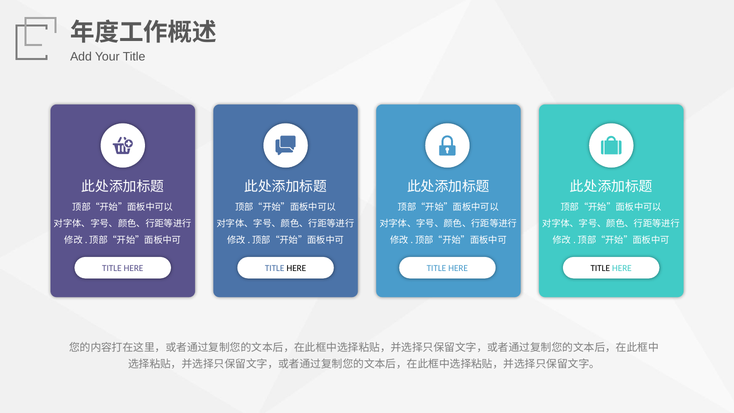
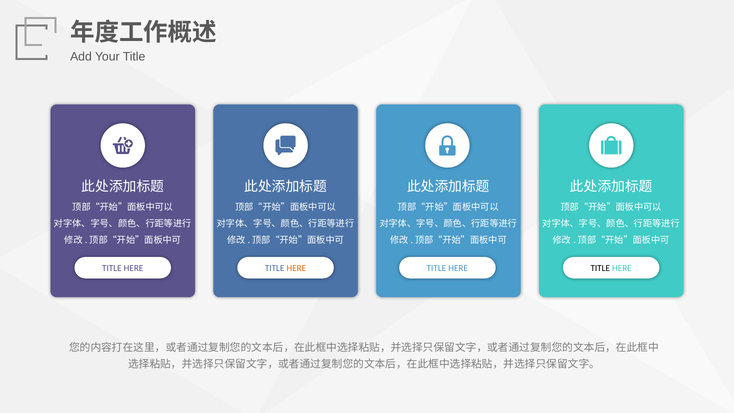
HERE at (296, 268) colour: black -> orange
